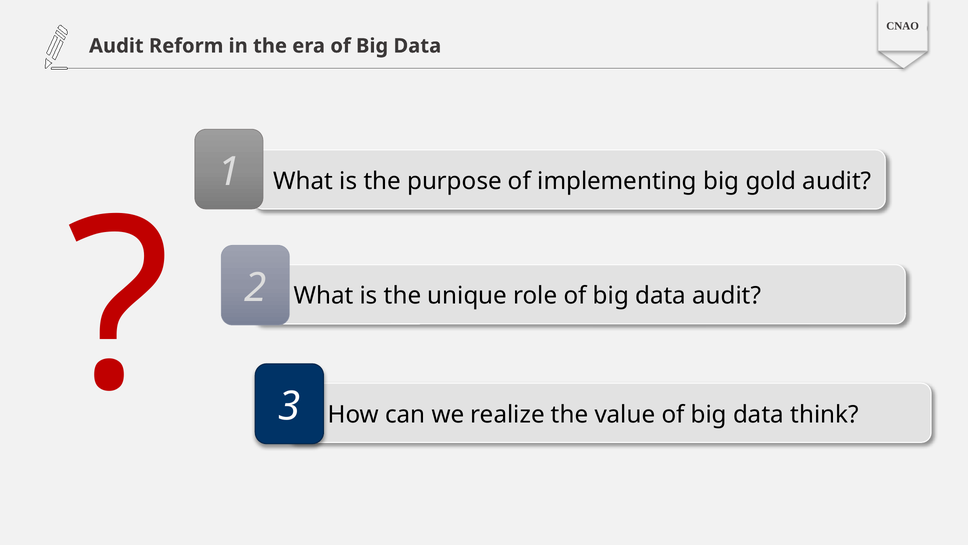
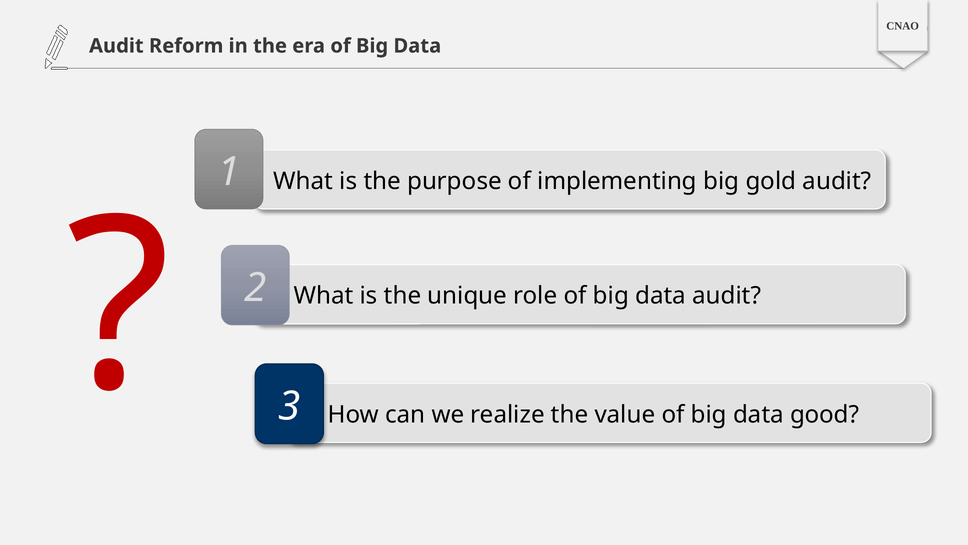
think: think -> good
